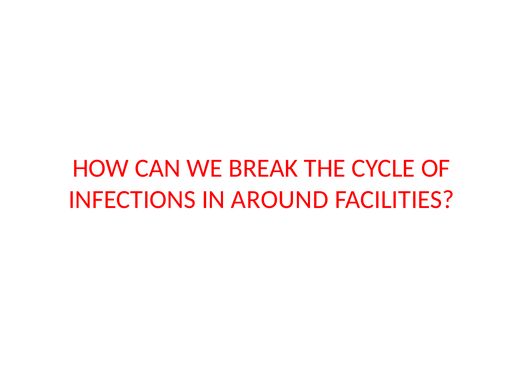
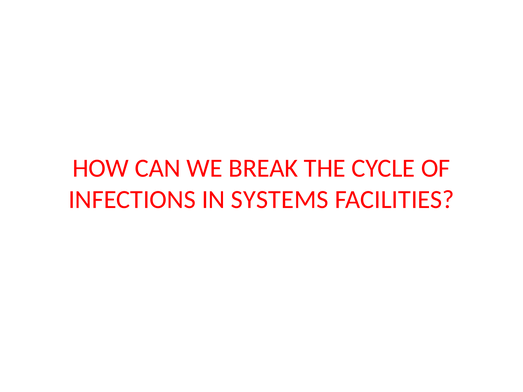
AROUND: AROUND -> SYSTEMS
